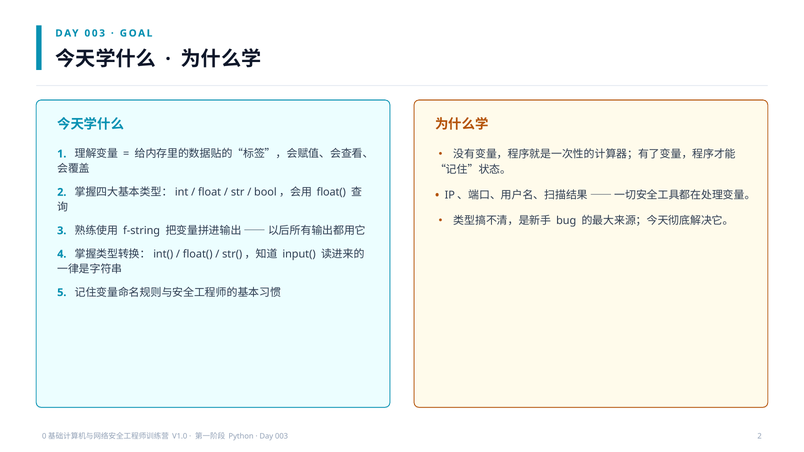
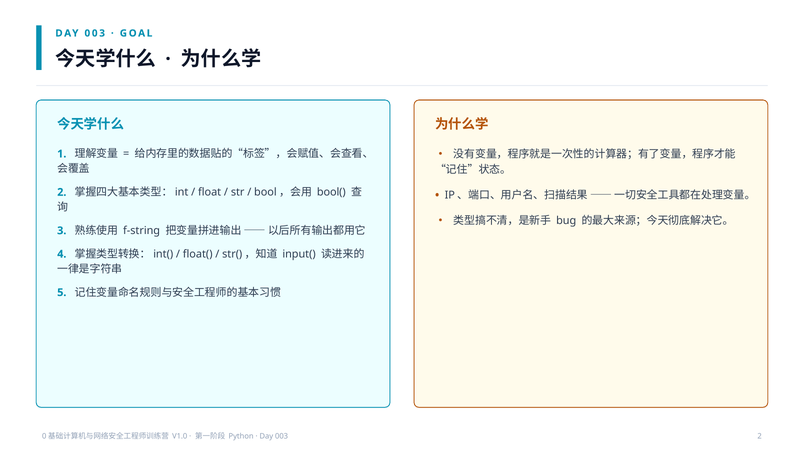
float( at (331, 192): float( -> bool(
